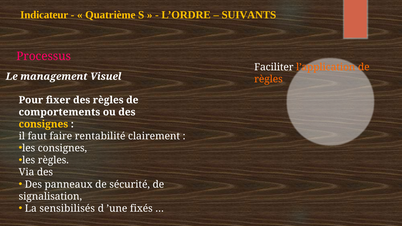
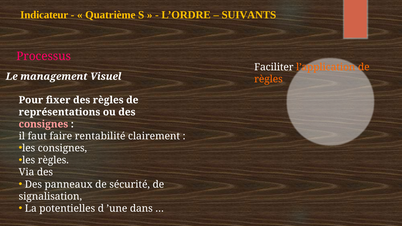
comportements: comportements -> représentations
consignes at (43, 124) colour: yellow -> pink
sensibilisés: sensibilisés -> potentielles
fixés: fixés -> dans
